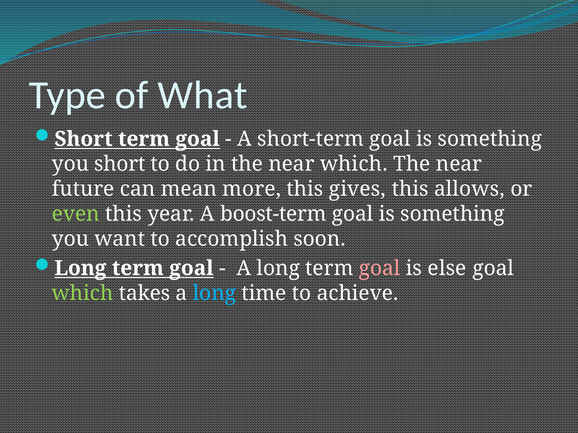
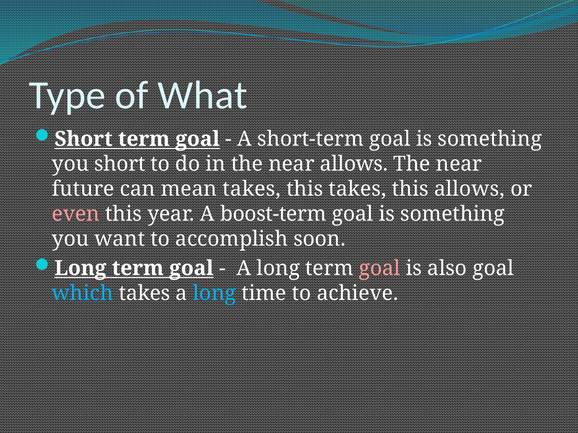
near which: which -> allows
mean more: more -> takes
this gives: gives -> takes
even colour: light green -> pink
else: else -> also
which at (83, 294) colour: light green -> light blue
